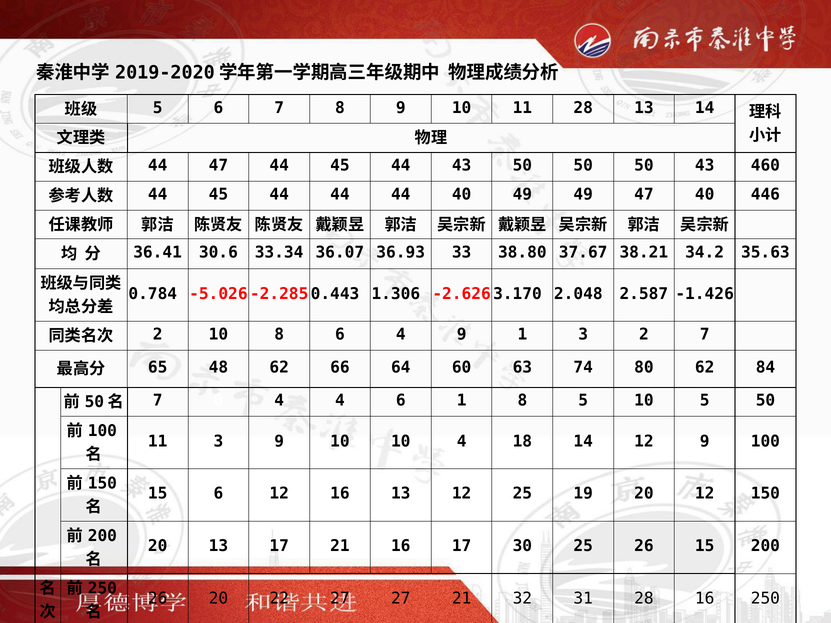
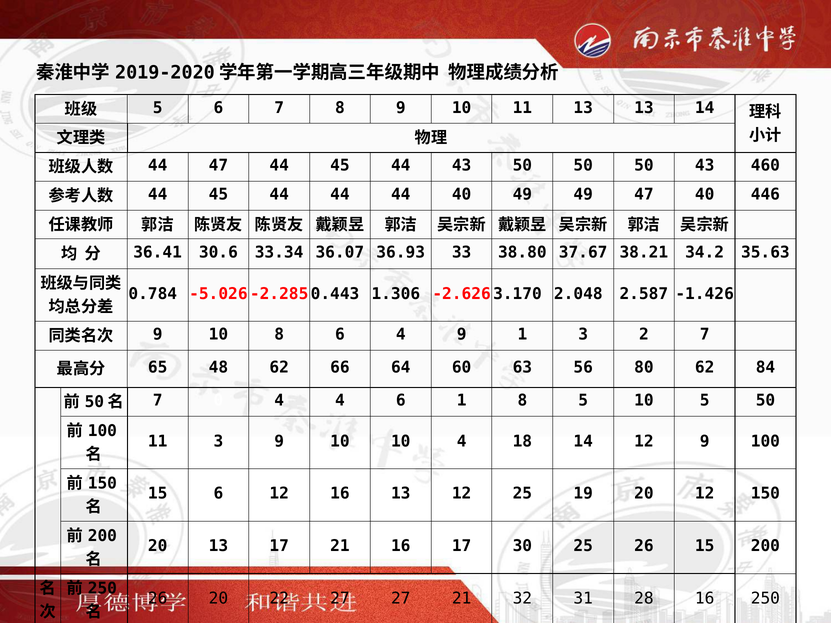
11 28: 28 -> 13
2 at (158, 335): 2 -> 9
74: 74 -> 56
